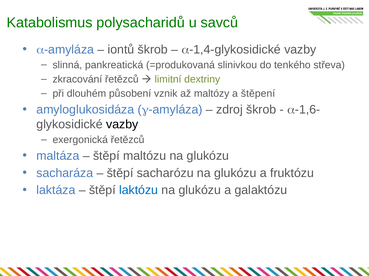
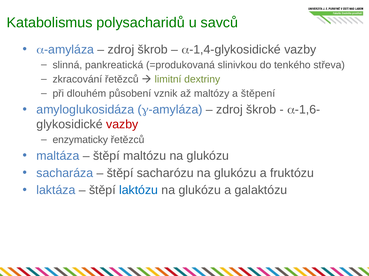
iontů at (121, 50): iontů -> zdroj
vazby at (122, 125) colour: black -> red
exergonická: exergonická -> enzymaticky
